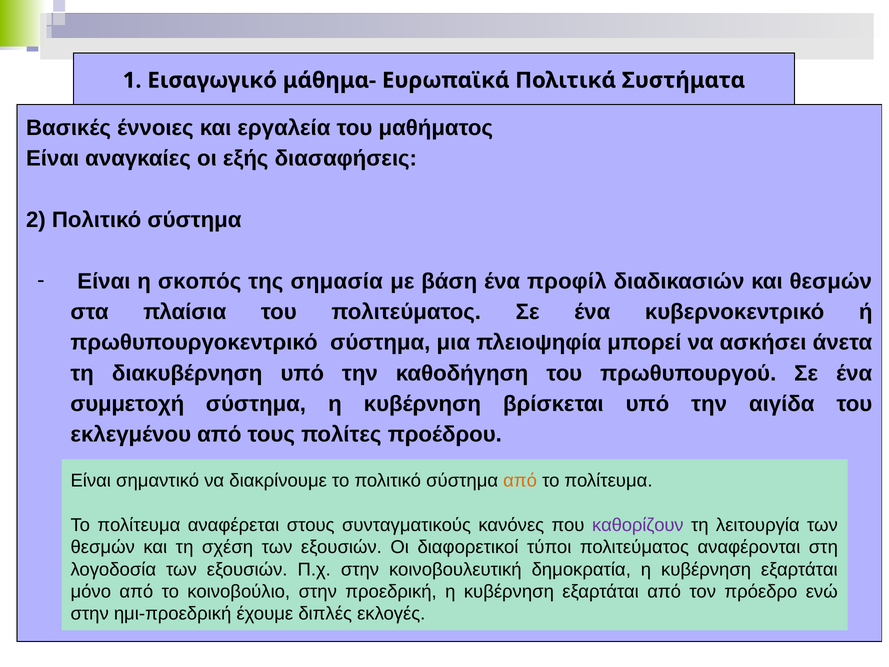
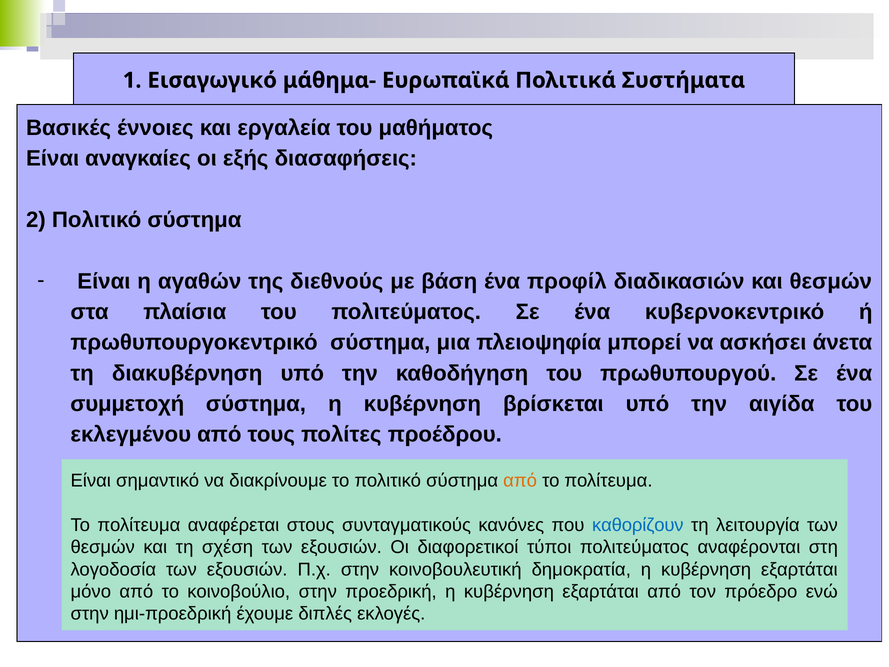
σκοπός: σκοπός -> αγαθών
σημασία: σημασία -> διεθνούς
καθορίζουν colour: purple -> blue
